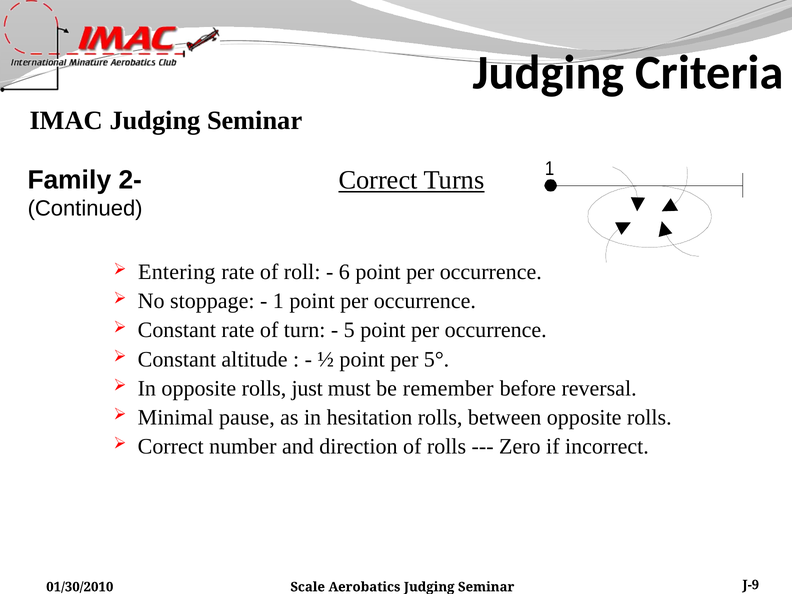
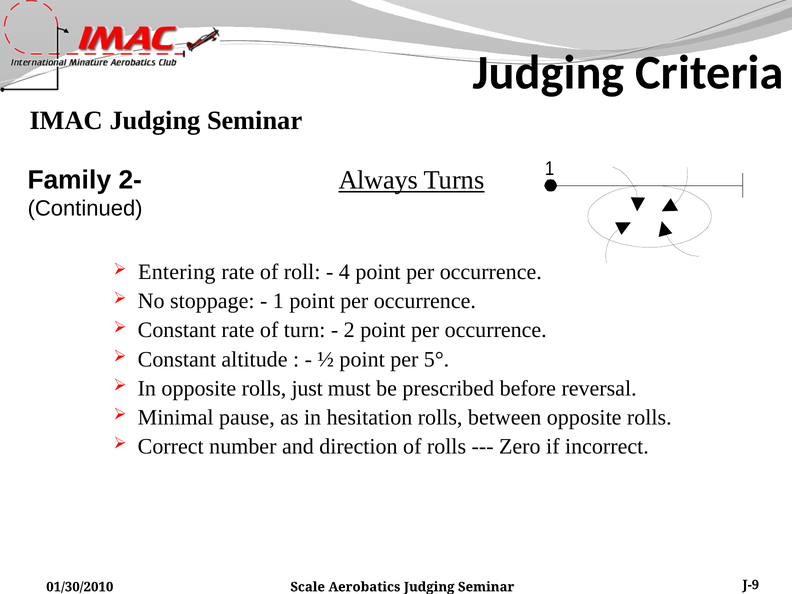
Correct at (378, 180): Correct -> Always
6: 6 -> 4
5: 5 -> 2
remember: remember -> prescribed
